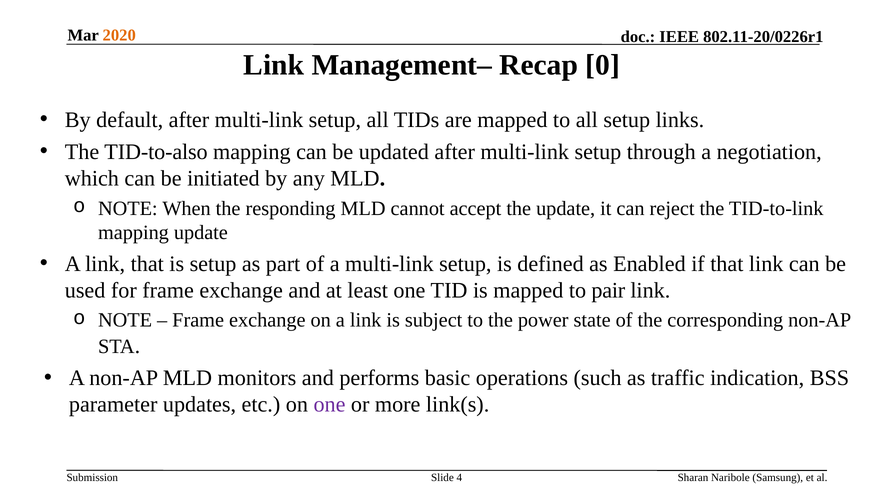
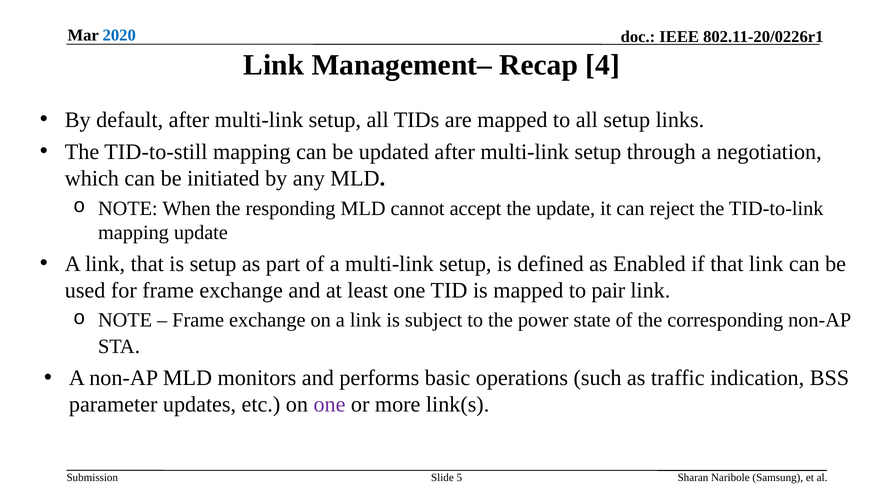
2020 colour: orange -> blue
0: 0 -> 4
TID-to-also: TID-to-also -> TID-to-still
4: 4 -> 5
